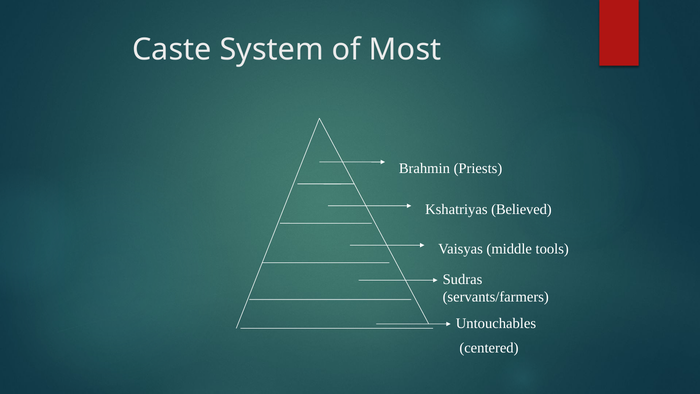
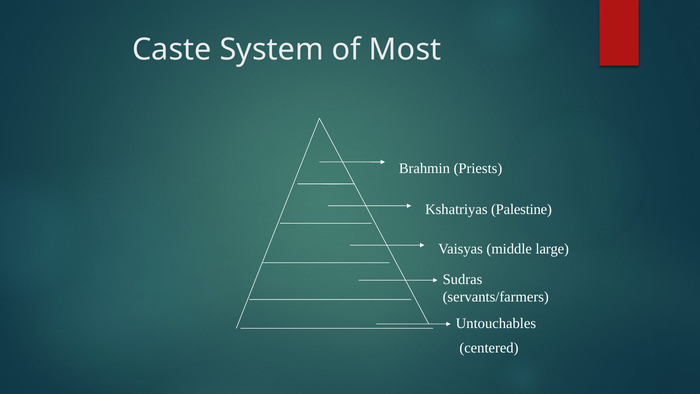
Believed: Believed -> Palestine
tools: tools -> large
